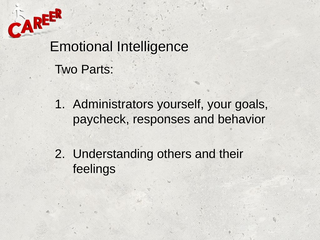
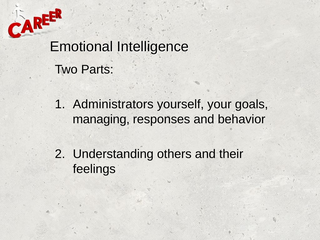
paycheck: paycheck -> managing
